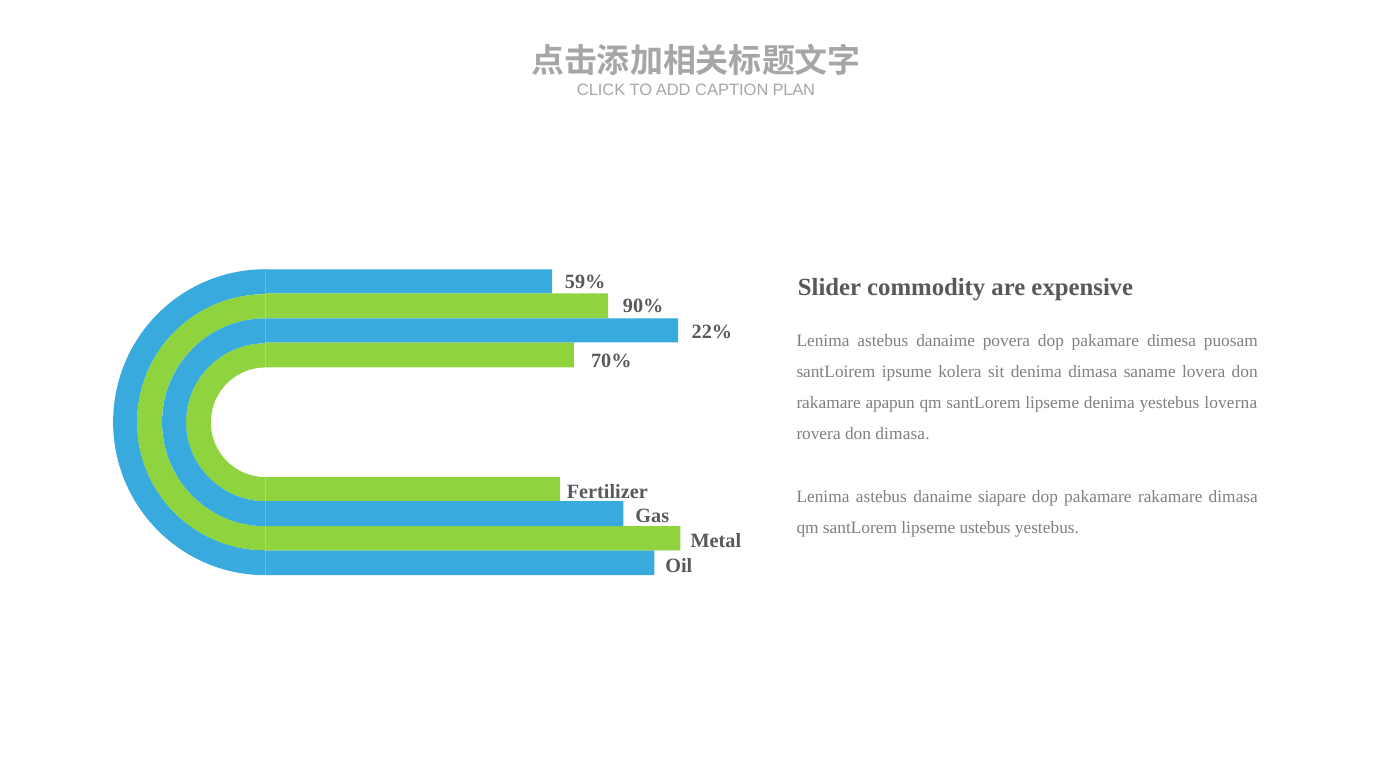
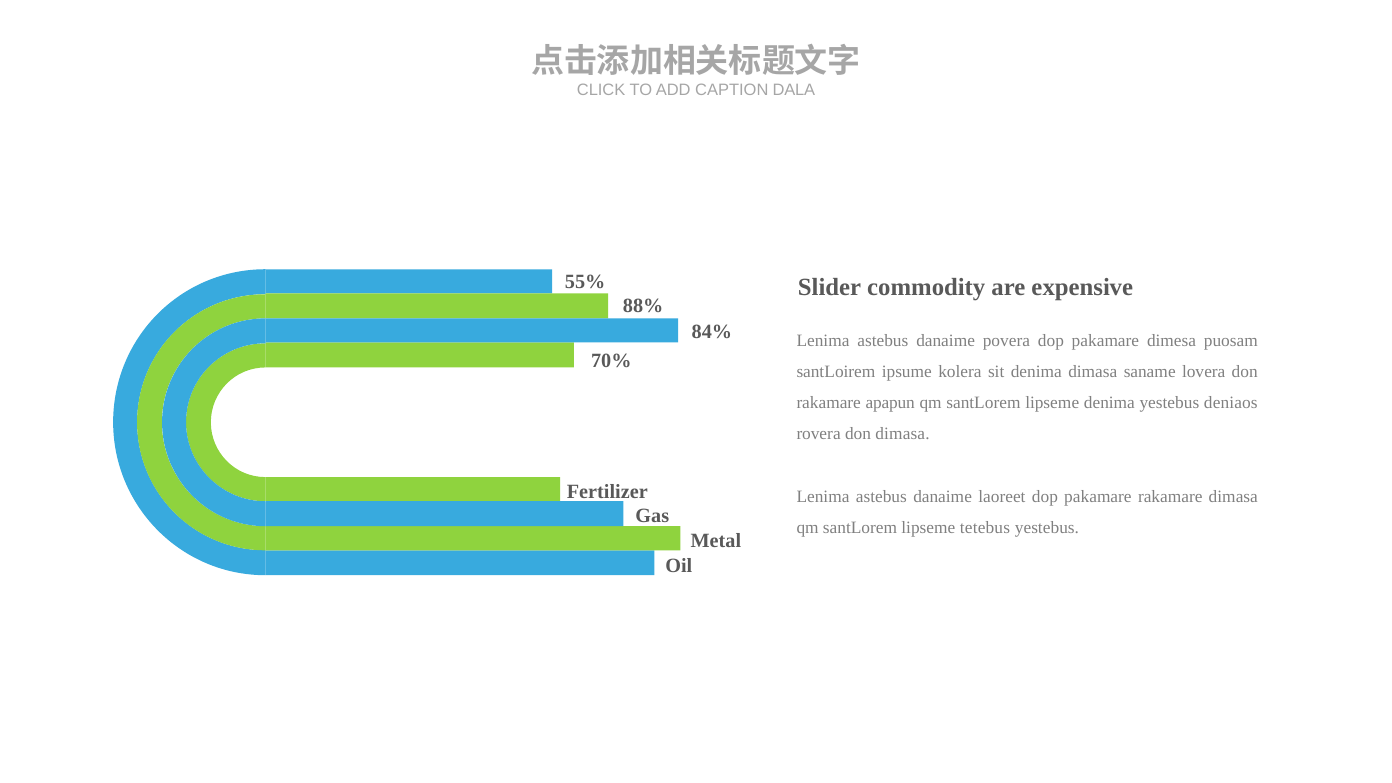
PLAN: PLAN -> DALA
59%: 59% -> 55%
90%: 90% -> 88%
22%: 22% -> 84%
loverna: loverna -> deniaos
siapare: siapare -> laoreet
ustebus: ustebus -> tetebus
